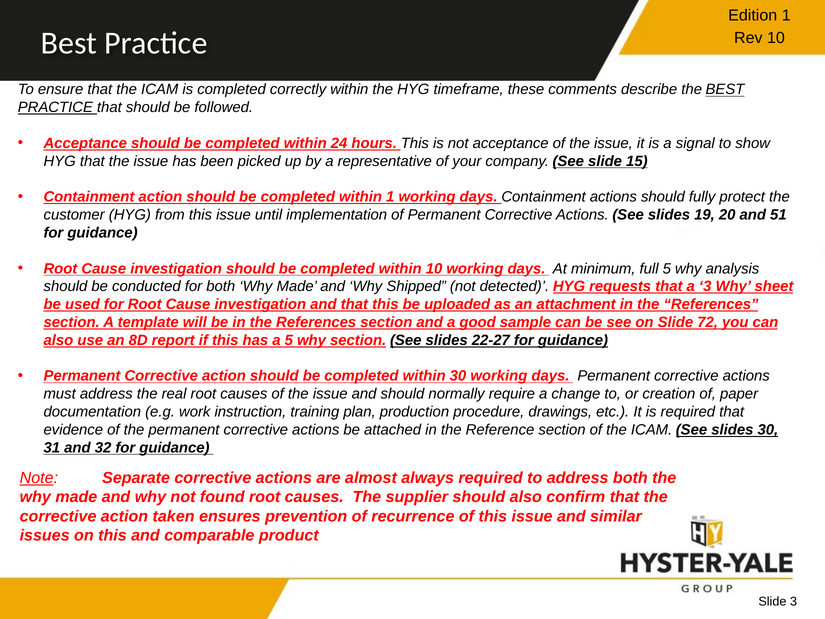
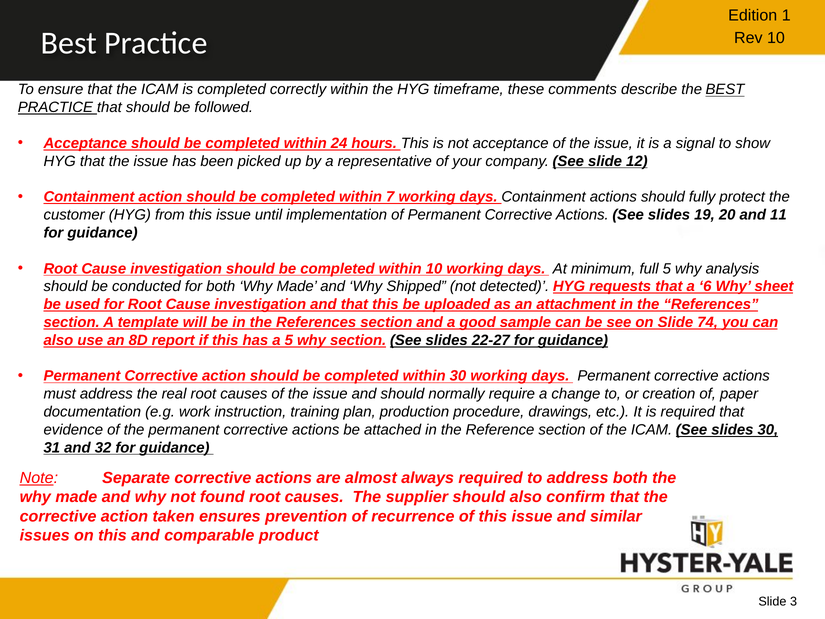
15: 15 -> 12
within 1: 1 -> 7
51: 51 -> 11
a 3: 3 -> 6
72: 72 -> 74
